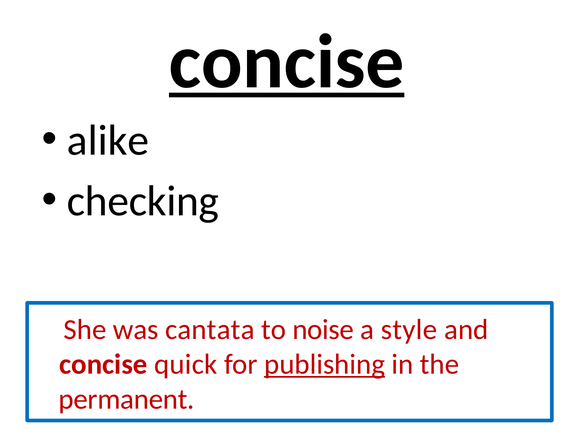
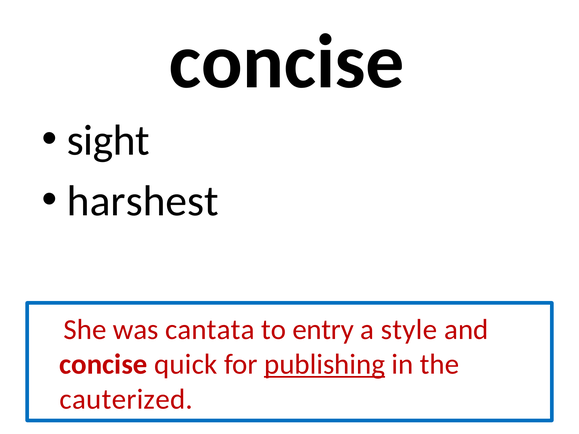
concise at (287, 62) underline: present -> none
alike: alike -> sight
checking: checking -> harshest
noise: noise -> entry
permanent: permanent -> cauterized
